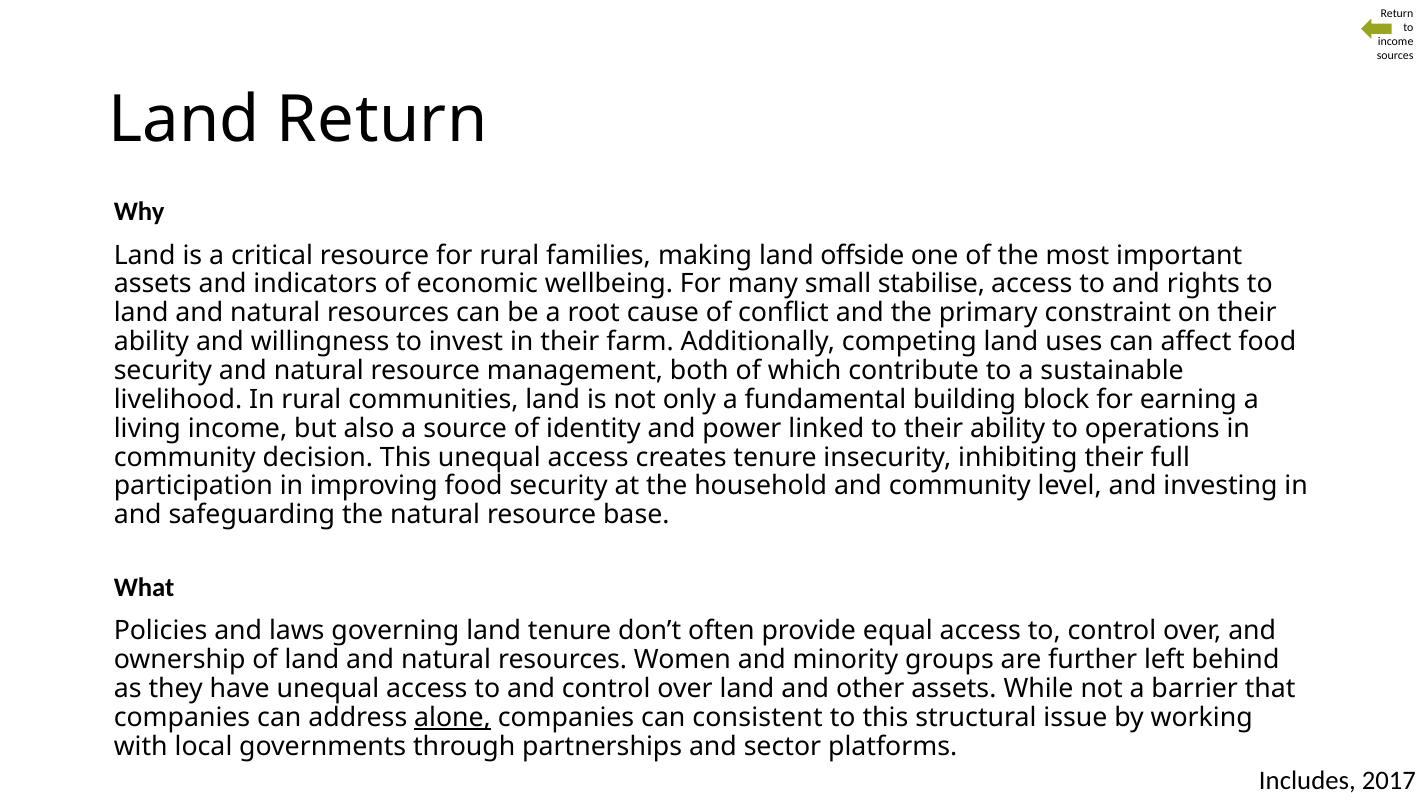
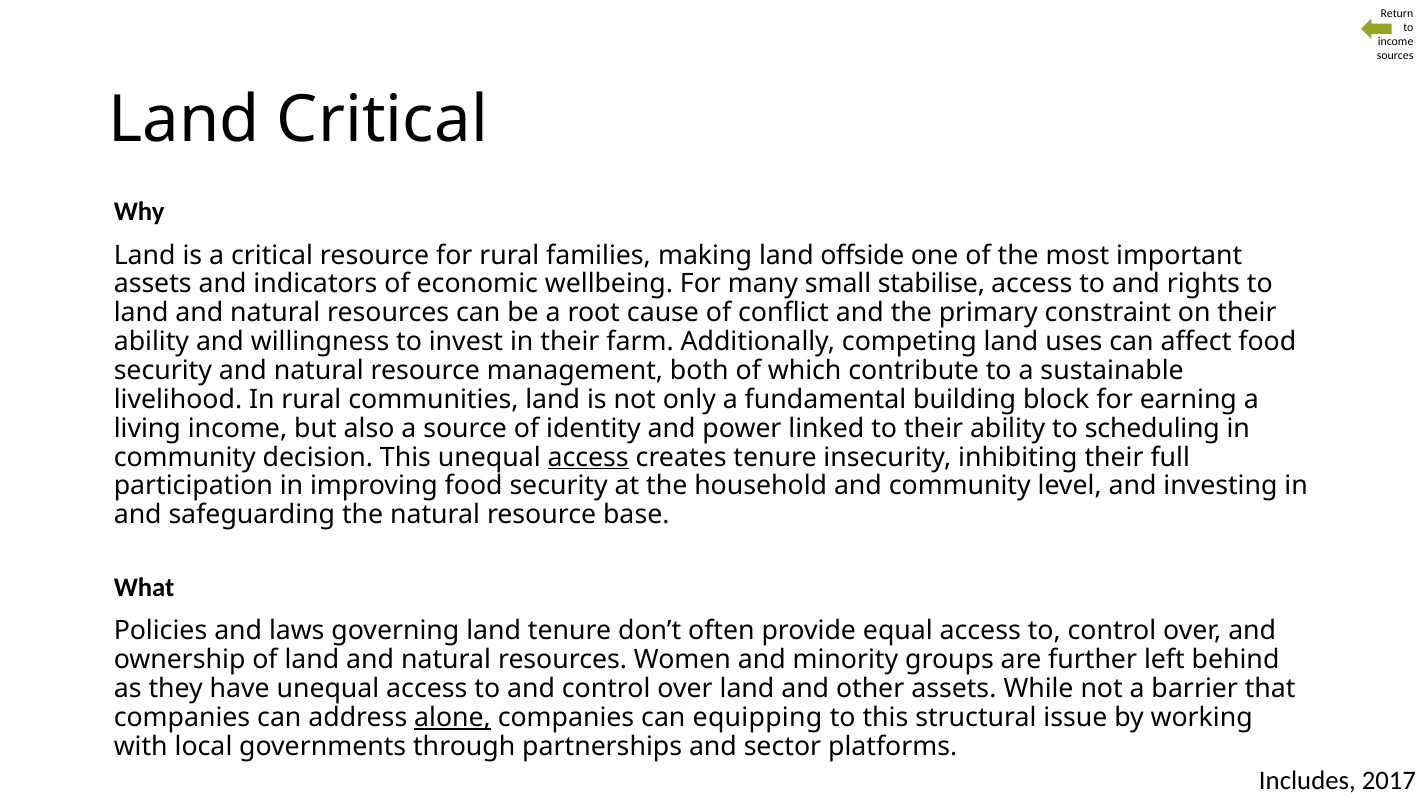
Land Return: Return -> Critical
operations: operations -> scheduling
access at (588, 457) underline: none -> present
consistent: consistent -> equipping
